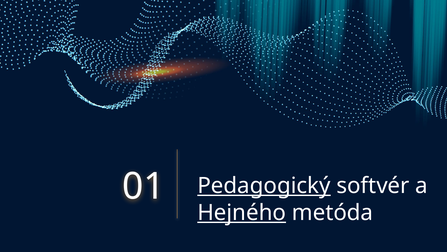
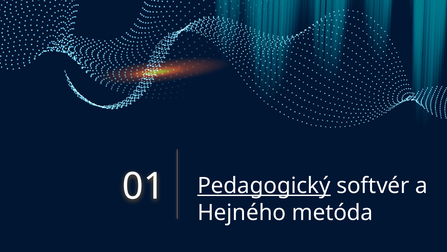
Hejného underline: present -> none
